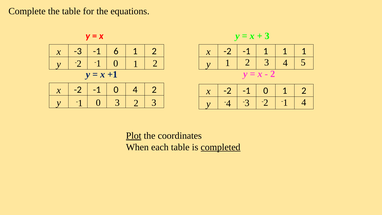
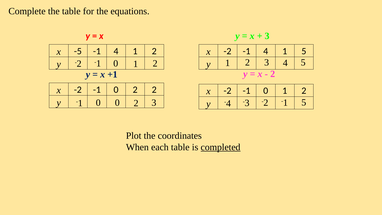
x -3: -3 -> -5
6 at (116, 51): 6 -> 4
-2 -1 1: 1 -> 4
1 at (304, 51): 1 -> 5
-1 0 4: 4 -> 2
0 3: 3 -> 0
-1 4: 4 -> 5
Plot underline: present -> none
